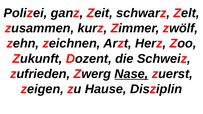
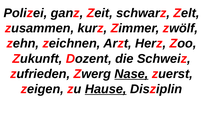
Hause underline: none -> present
